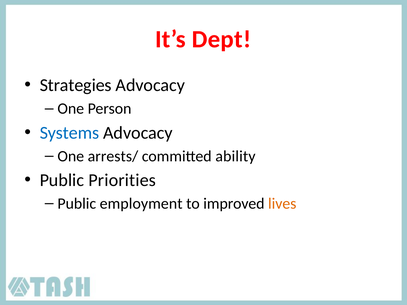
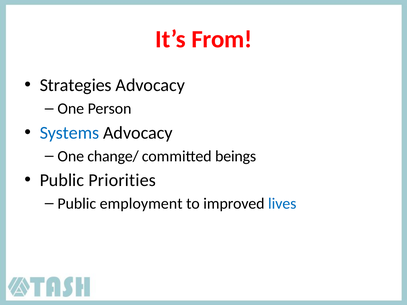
Dept: Dept -> From
arrests/: arrests/ -> change/
ability: ability -> beings
lives colour: orange -> blue
